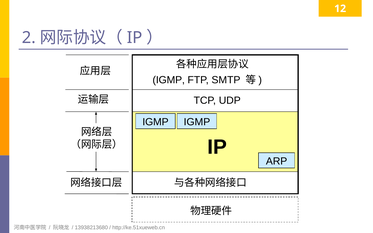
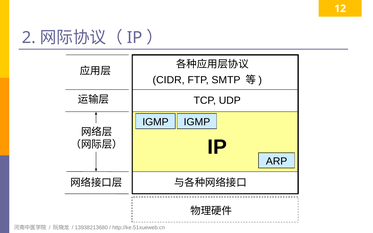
IGMP at (169, 80): IGMP -> CIDR
